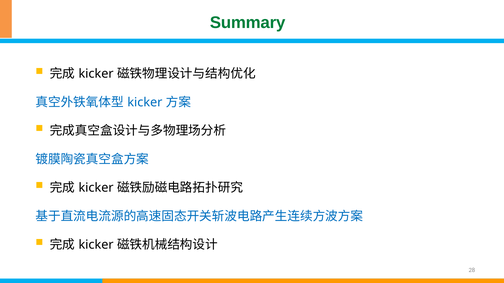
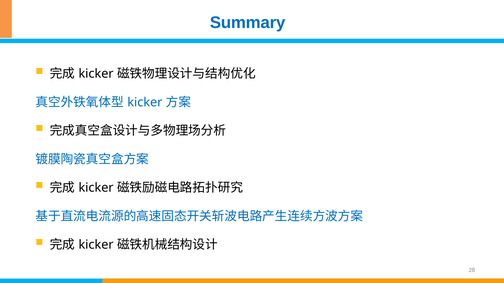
Summary colour: green -> blue
